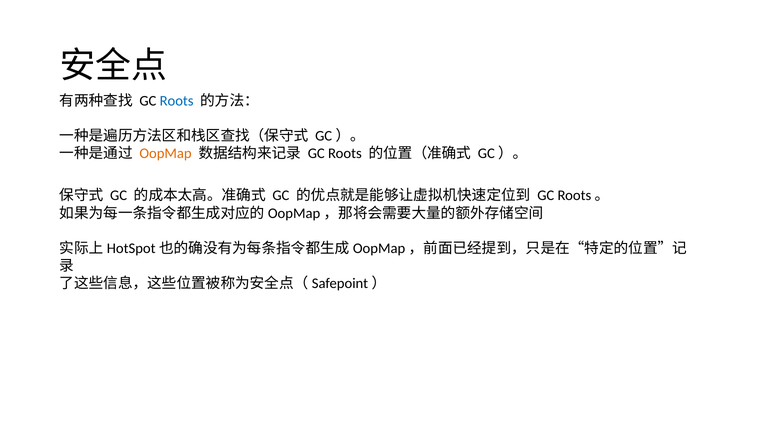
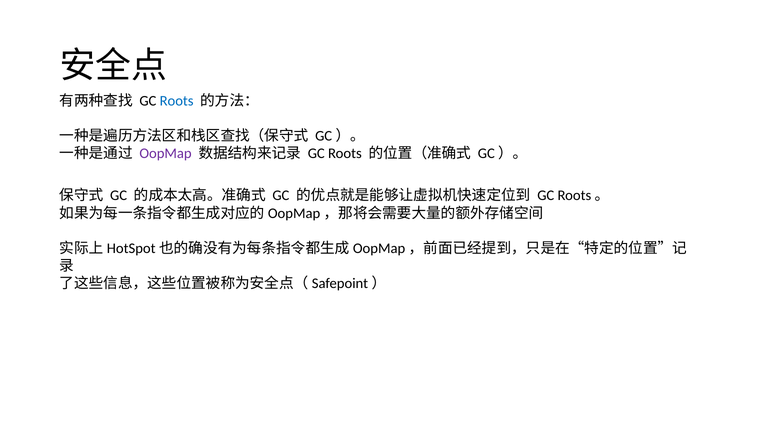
OopMap colour: orange -> purple
